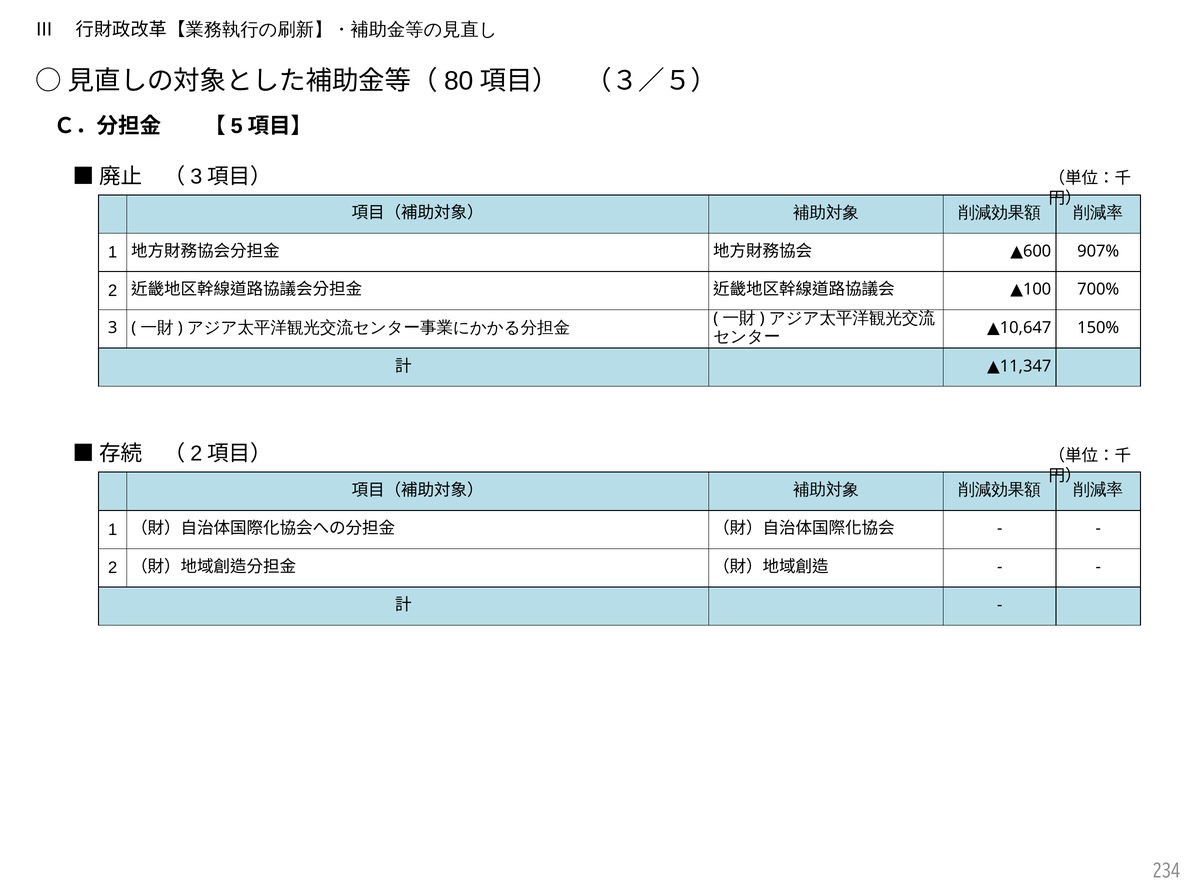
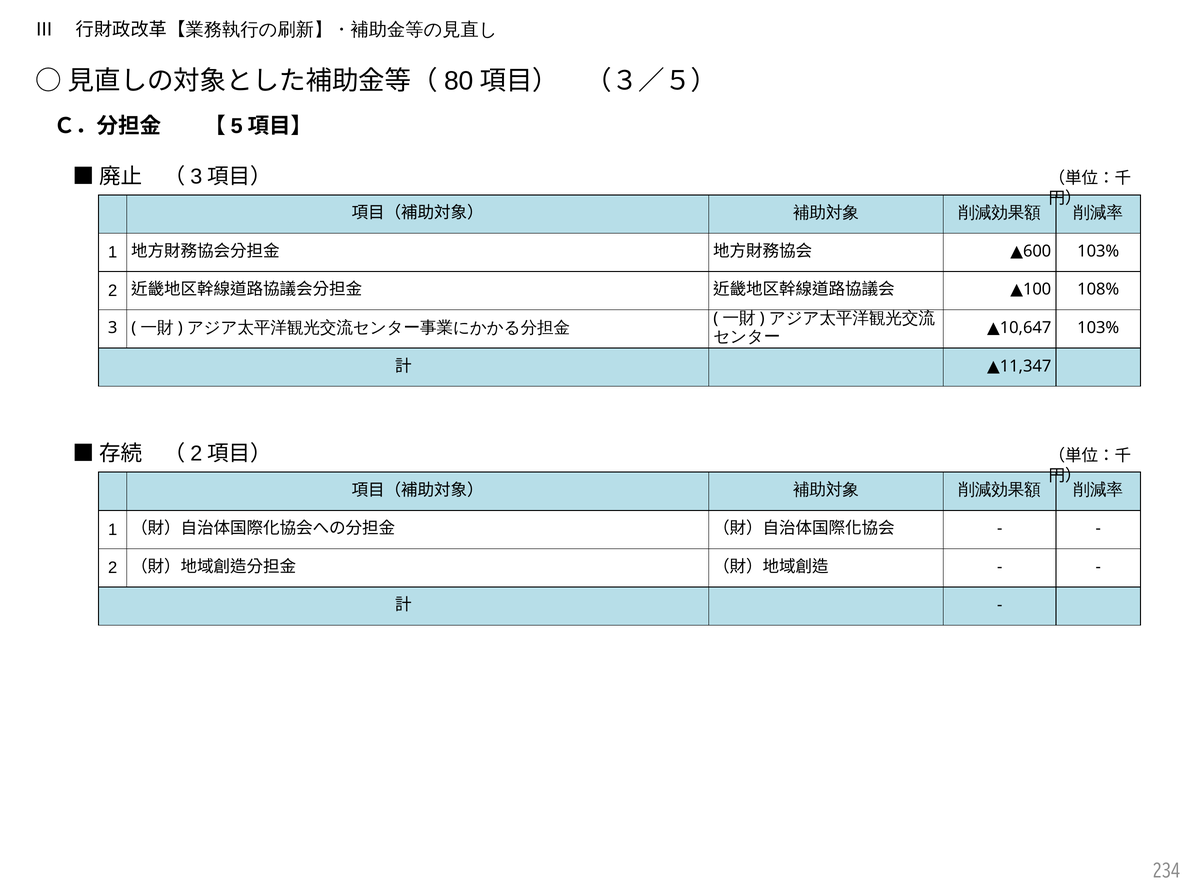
▲600 907%: 907% -> 103%
700%: 700% -> 108%
▲10,647 150%: 150% -> 103%
